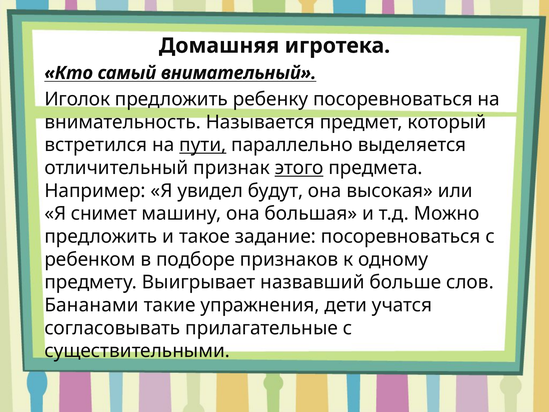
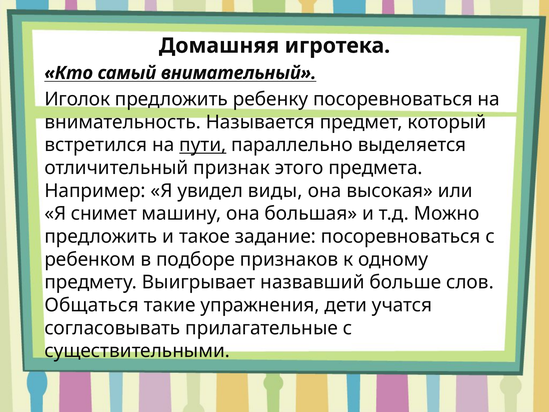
этого underline: present -> none
будут: будут -> виды
Бананами: Бананами -> Общаться
